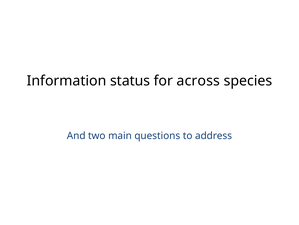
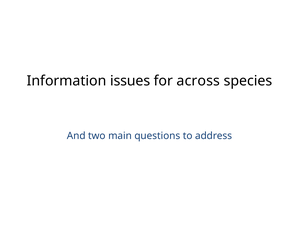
status: status -> issues
